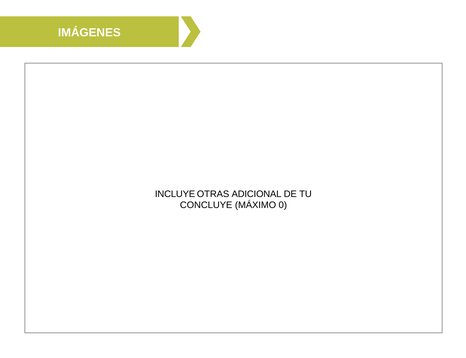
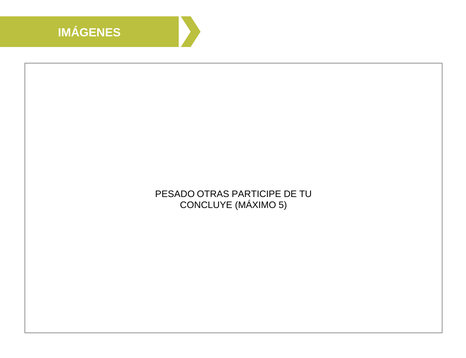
INCLUYE: INCLUYE -> PESADO
ADICIONAL: ADICIONAL -> PARTICIPE
0: 0 -> 5
